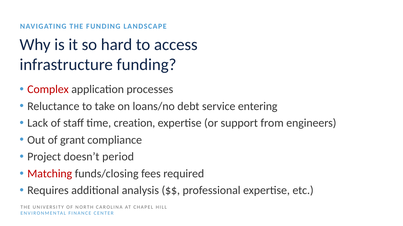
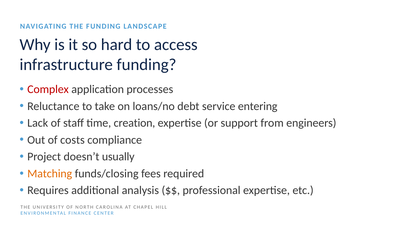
grant: grant -> costs
period: period -> usually
Matching colour: red -> orange
